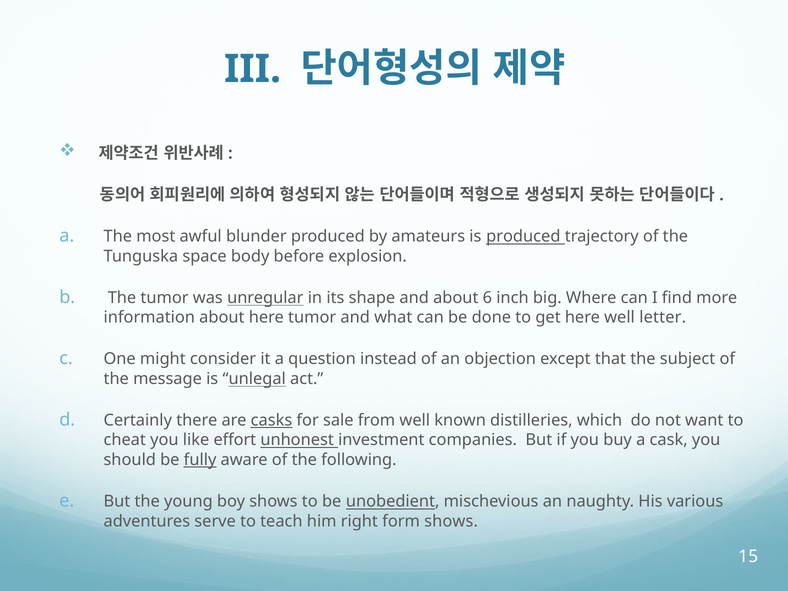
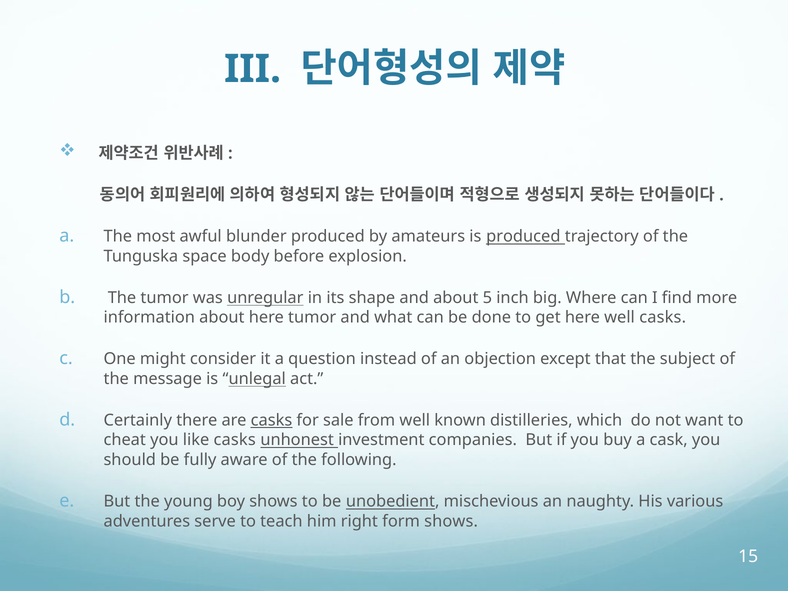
6: 6 -> 5
well letter: letter -> casks
like effort: effort -> casks
fully underline: present -> none
